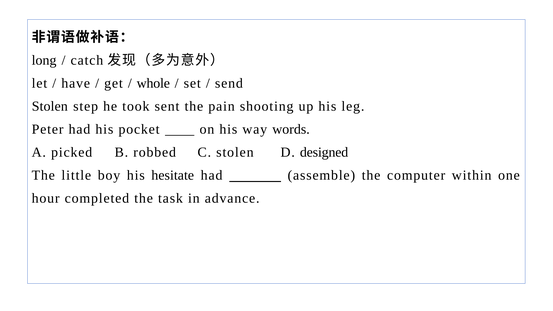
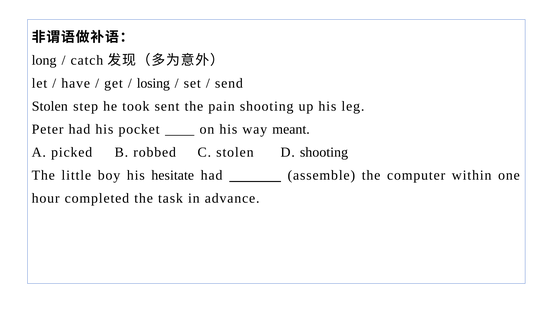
whole: whole -> losing
words: words -> meant
D designed: designed -> shooting
